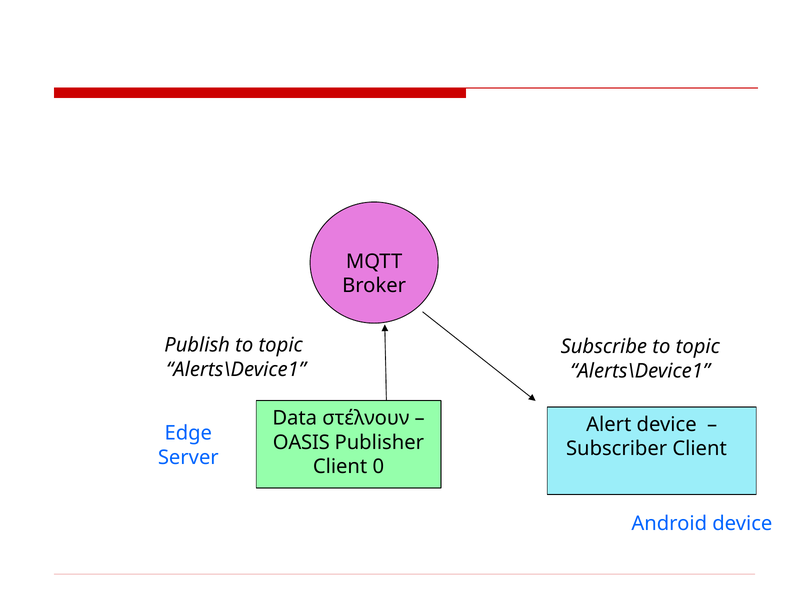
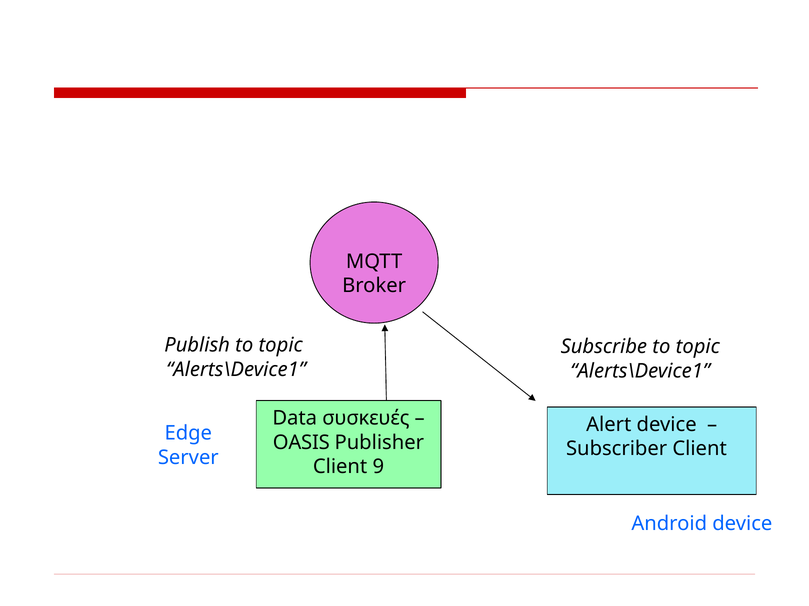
στέλνουν: στέλνουν -> συσκευές
0: 0 -> 9
